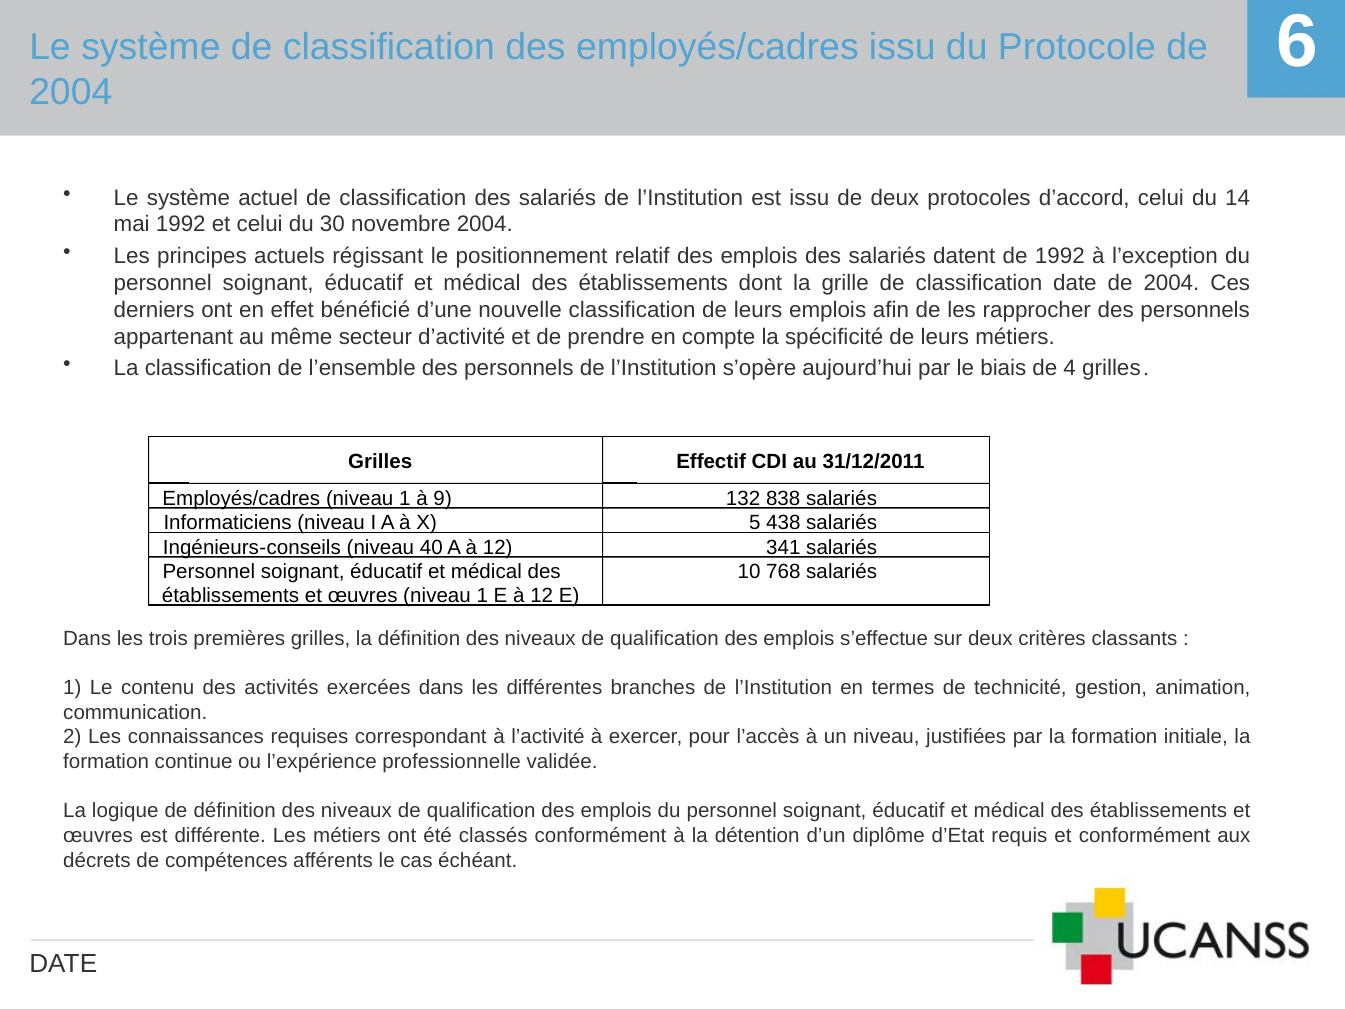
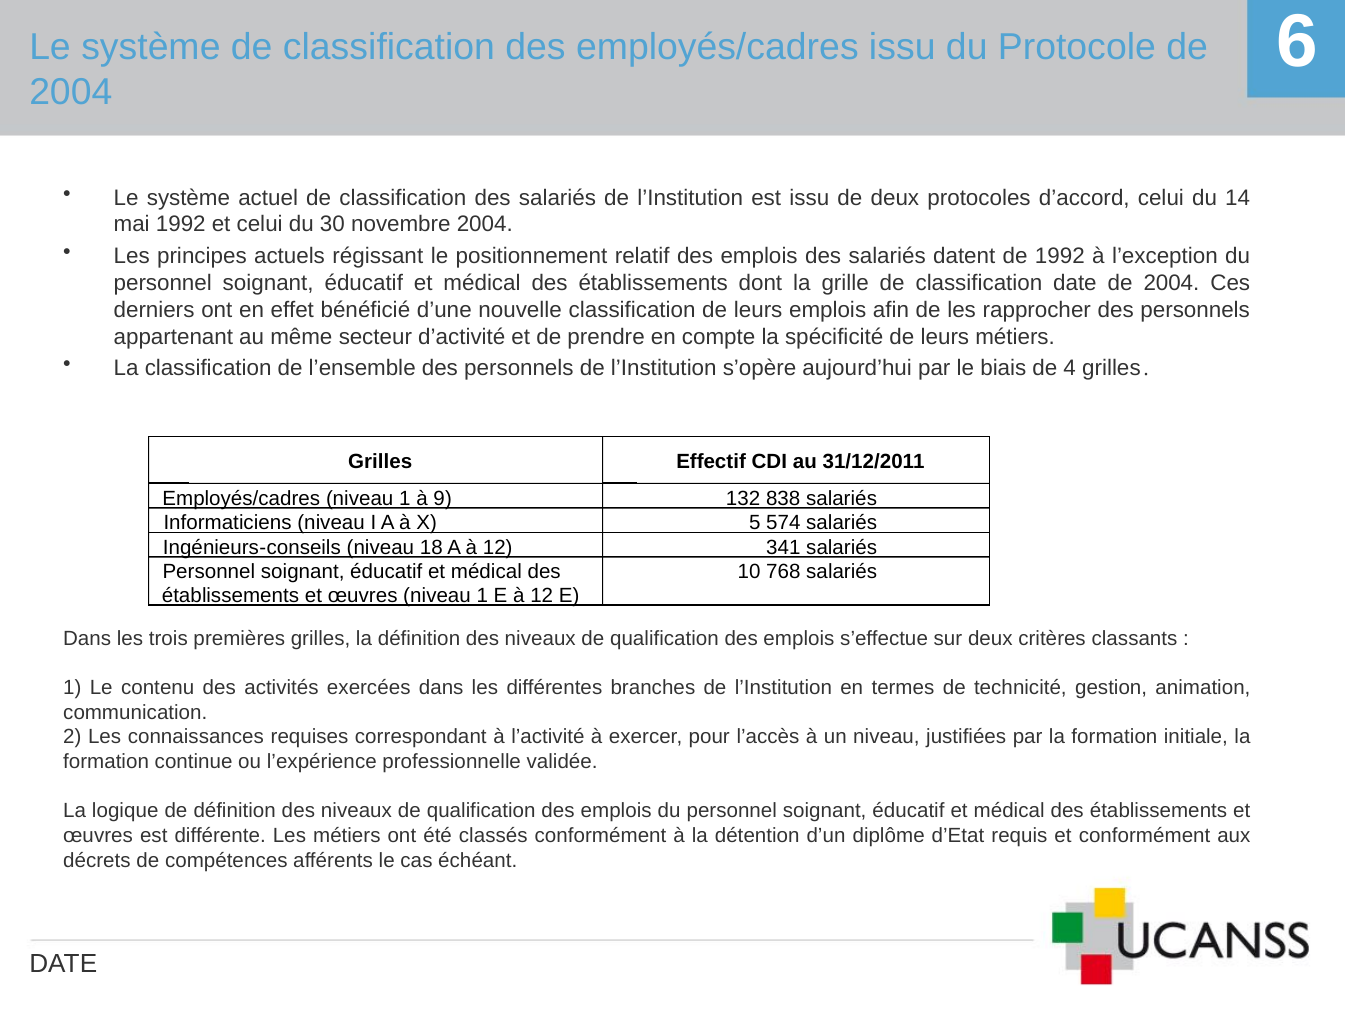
438: 438 -> 574
40: 40 -> 18
